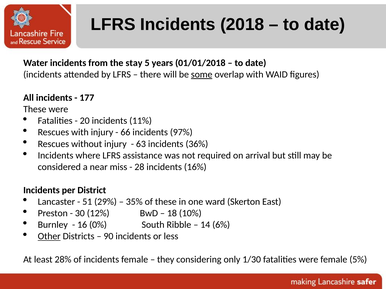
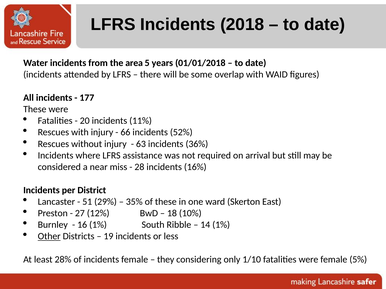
stay: stay -> area
some underline: present -> none
97%: 97% -> 52%
30: 30 -> 27
16 0%: 0% -> 1%
14 6%: 6% -> 1%
90: 90 -> 19
1/30: 1/30 -> 1/10
